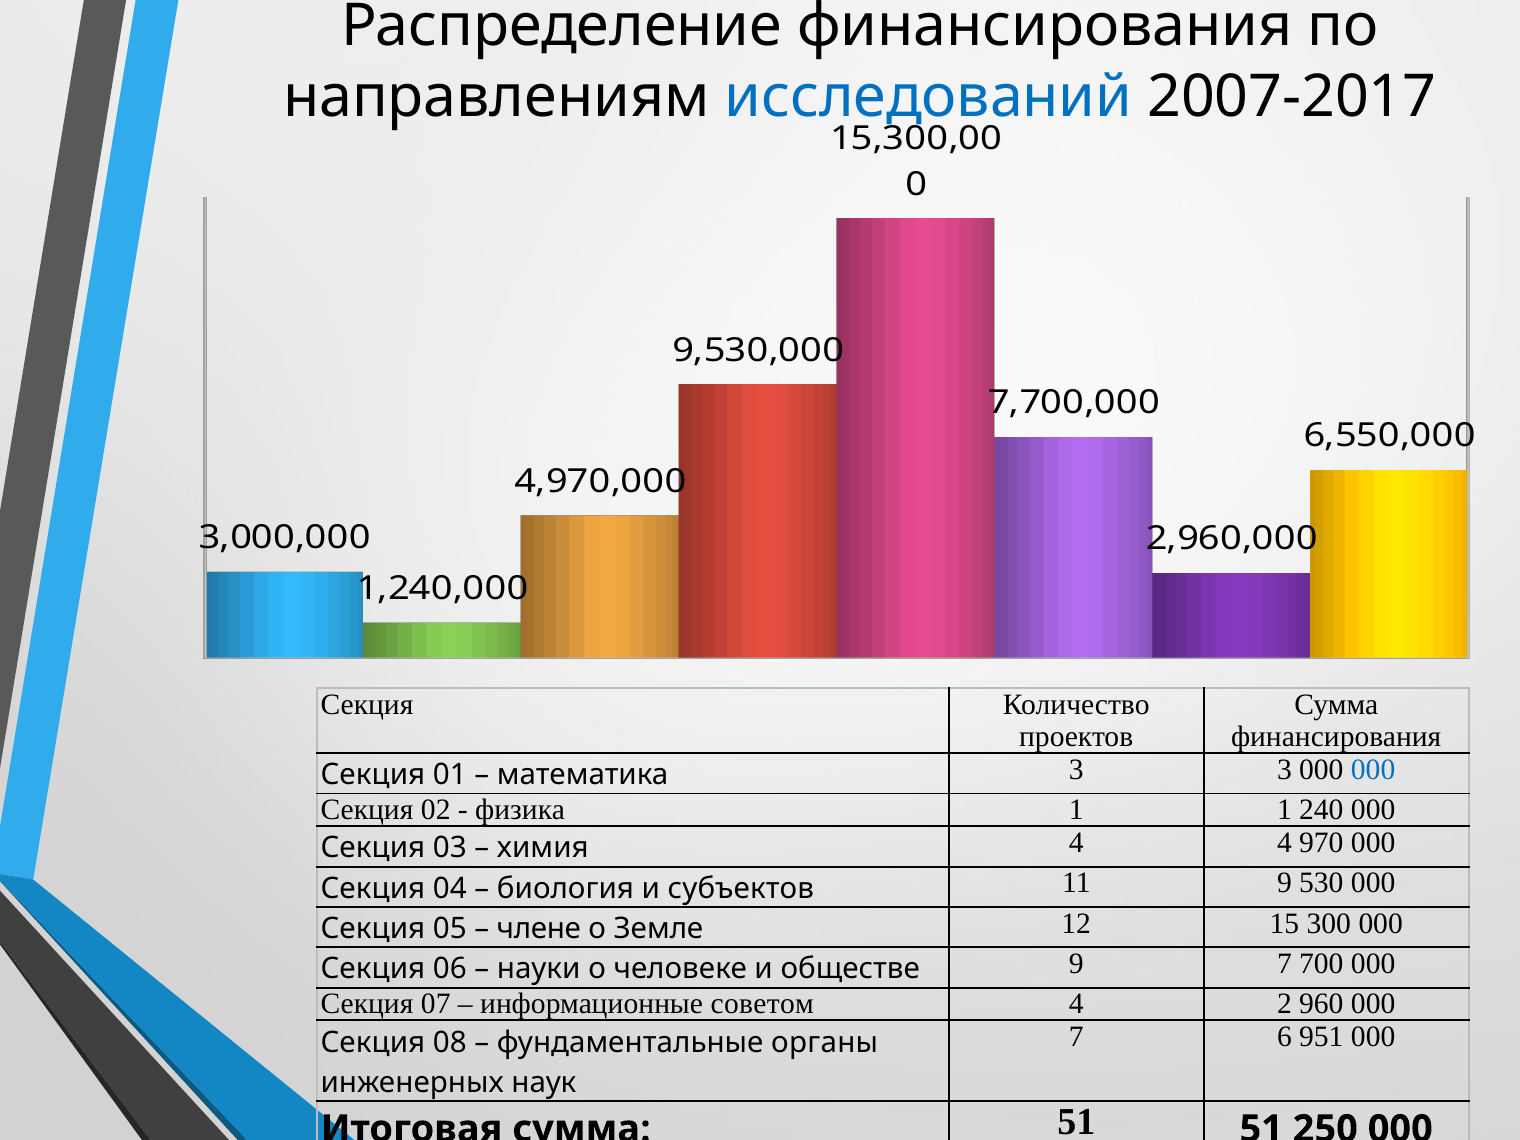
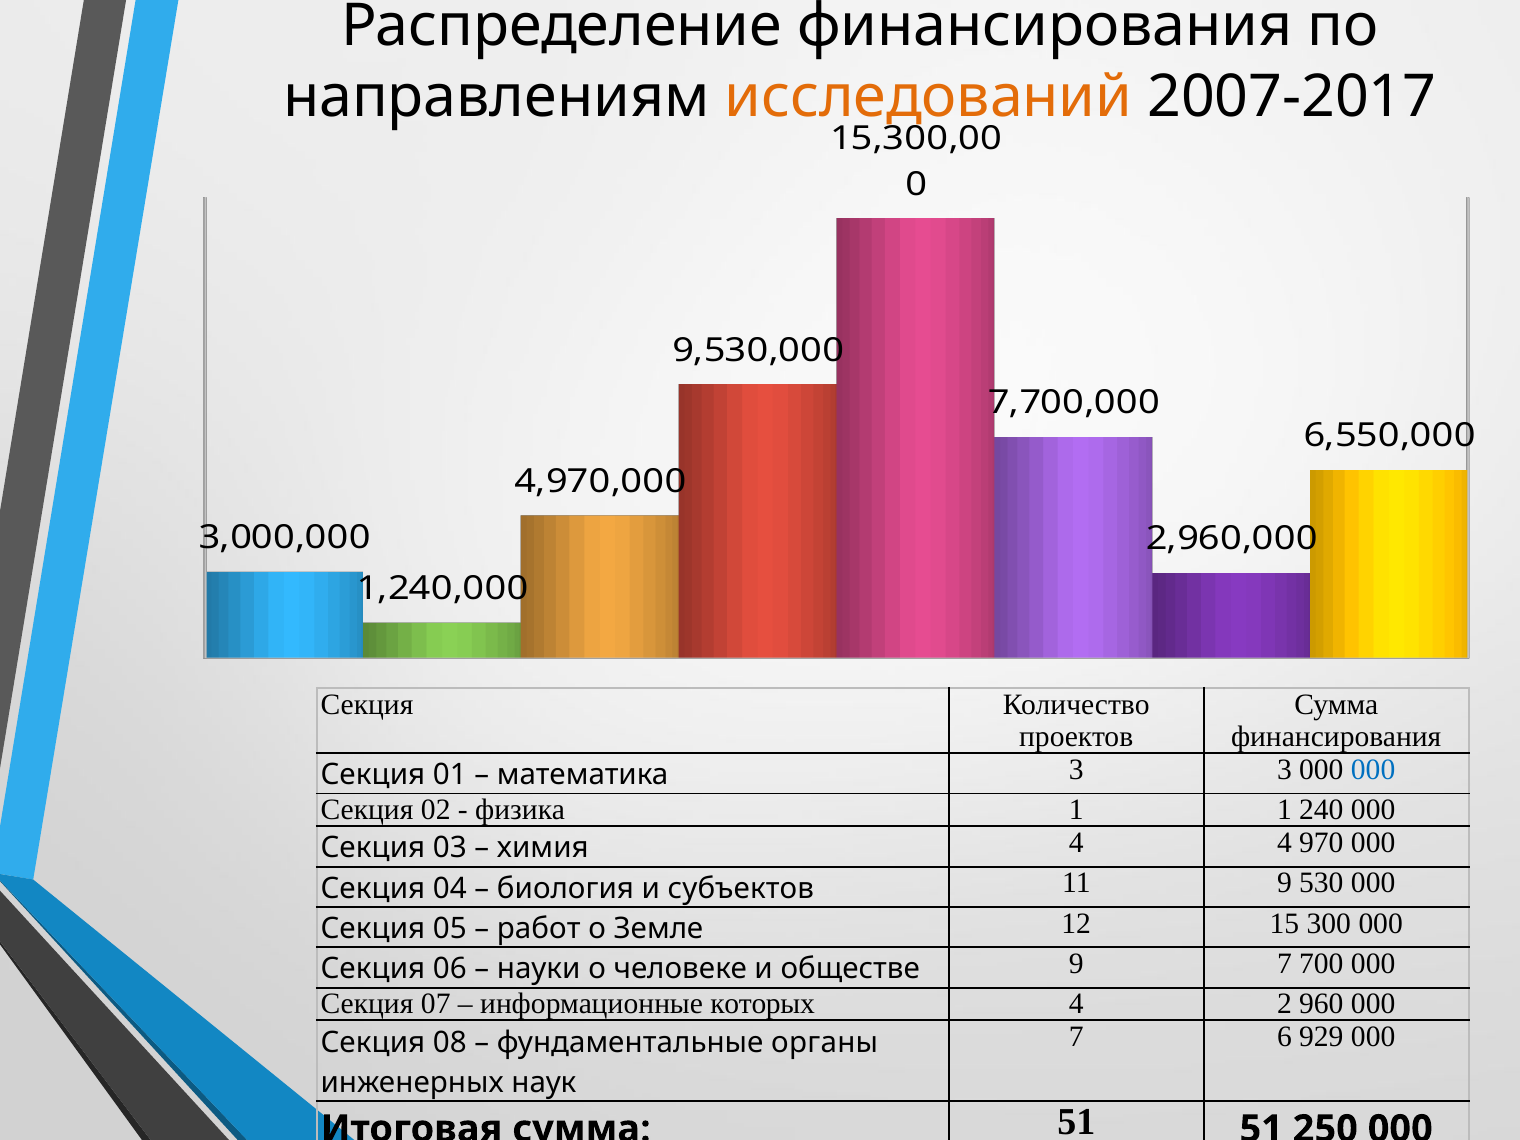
исследований colour: blue -> orange
члене: члене -> работ
советом: советом -> которых
951: 951 -> 929
